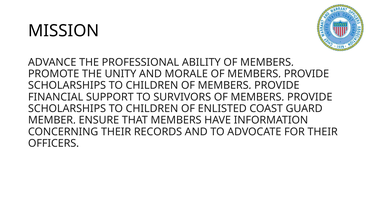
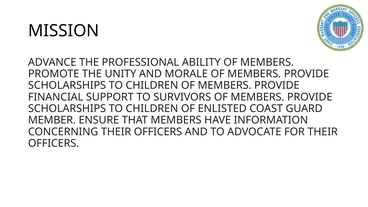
RECORDS at (158, 132): RECORDS -> OFFICERS
